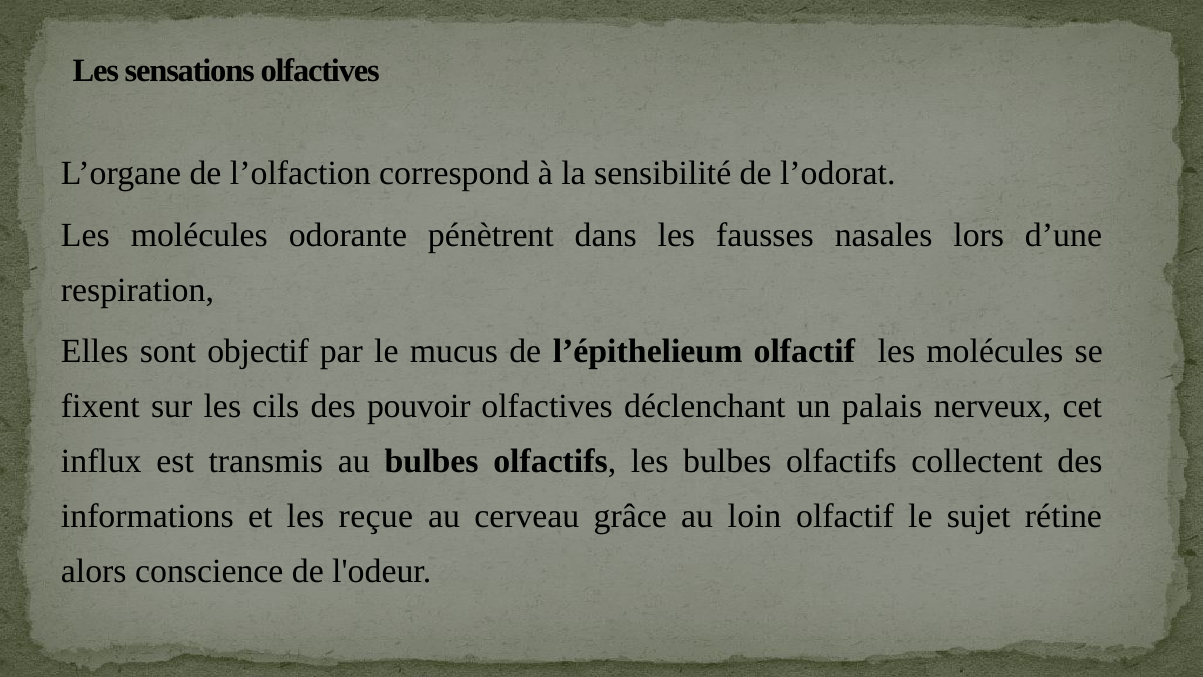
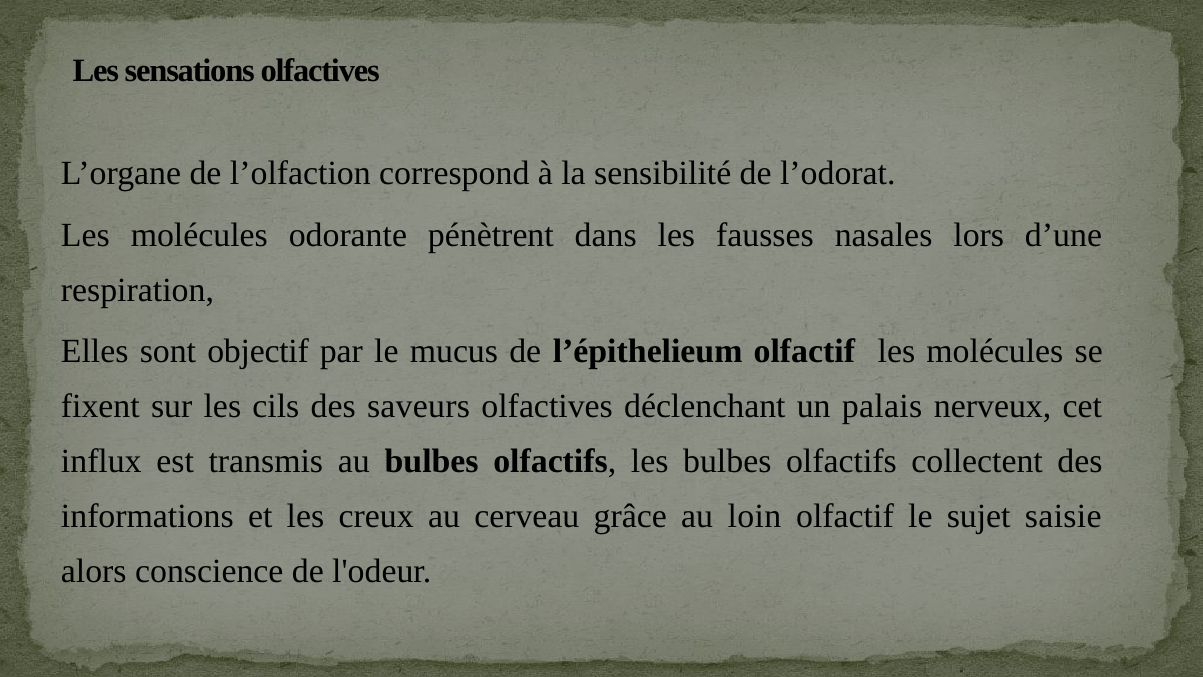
pouvoir: pouvoir -> saveurs
reçue: reçue -> creux
rétine: rétine -> saisie
